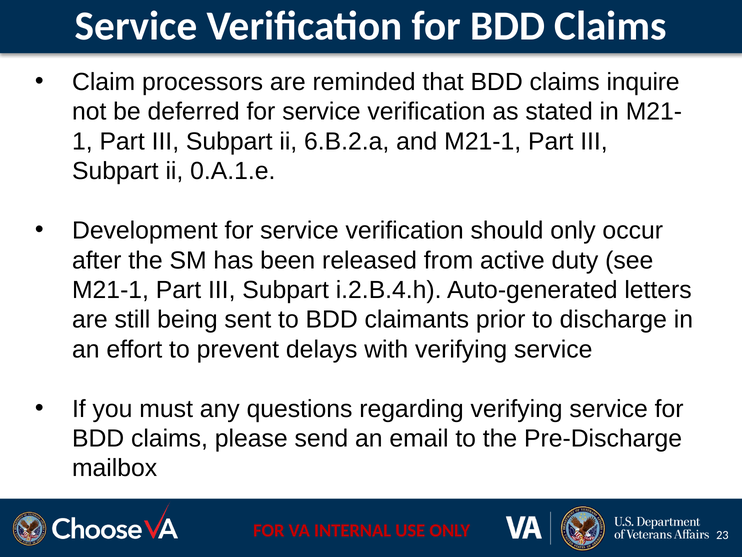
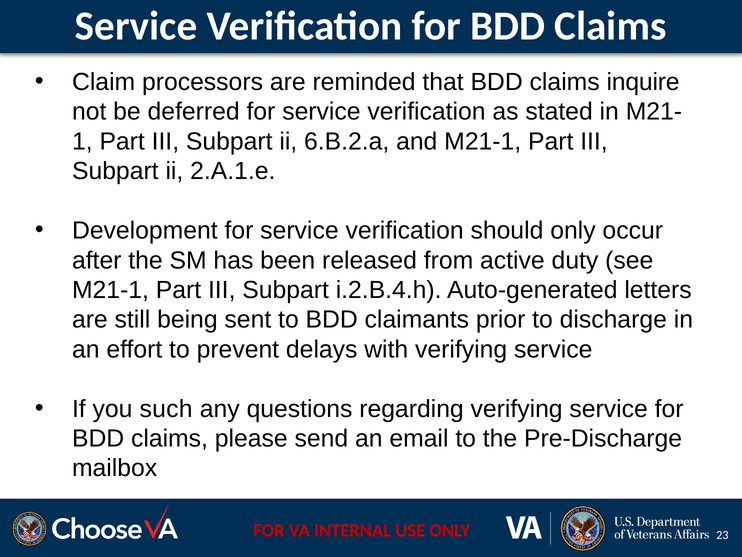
0.A.1.e: 0.A.1.e -> 2.A.1.e
must: must -> such
